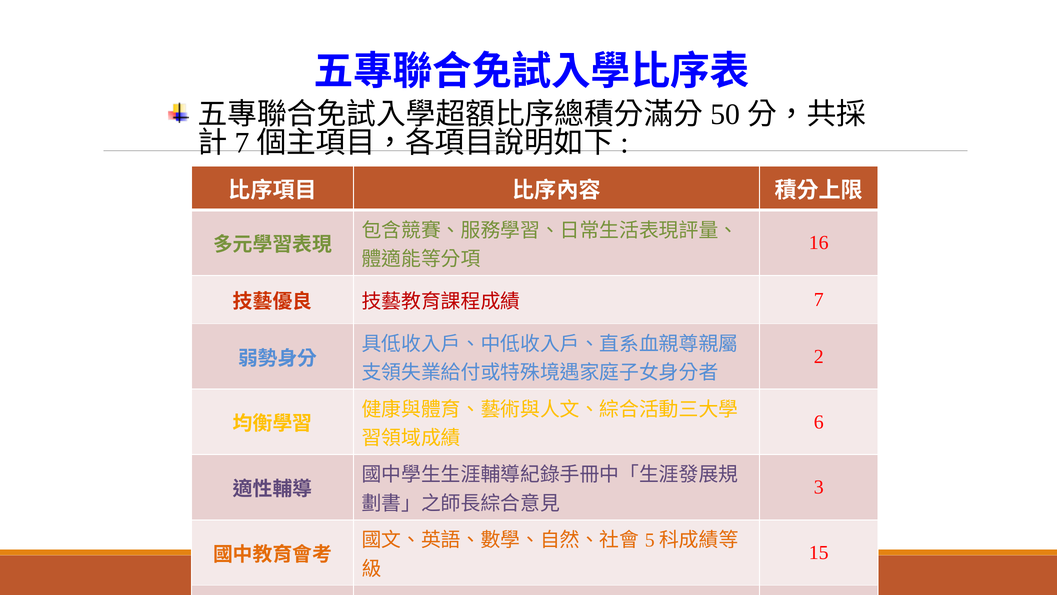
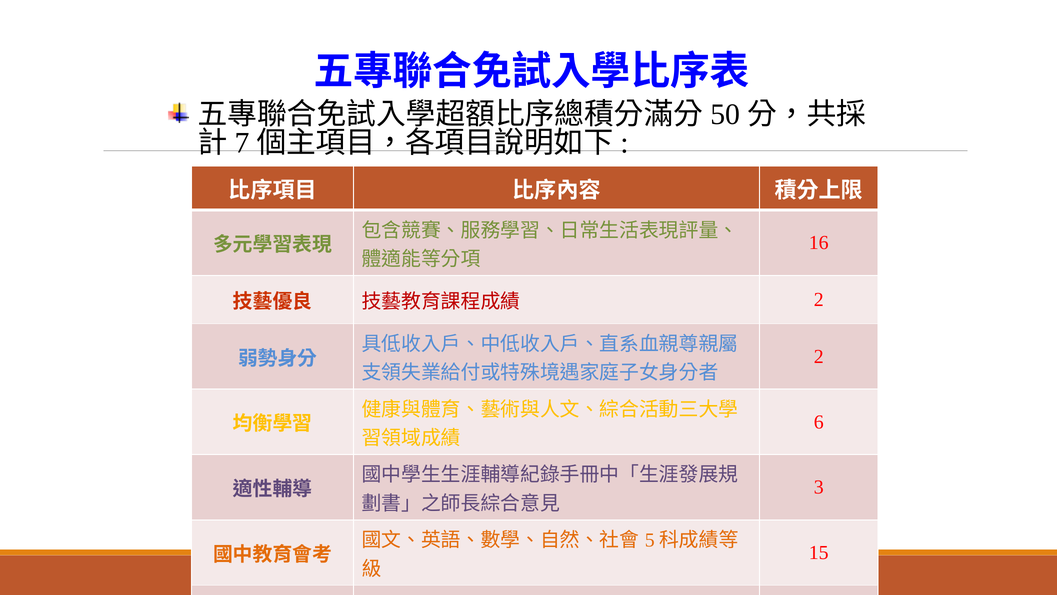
7 at (819, 300): 7 -> 2
